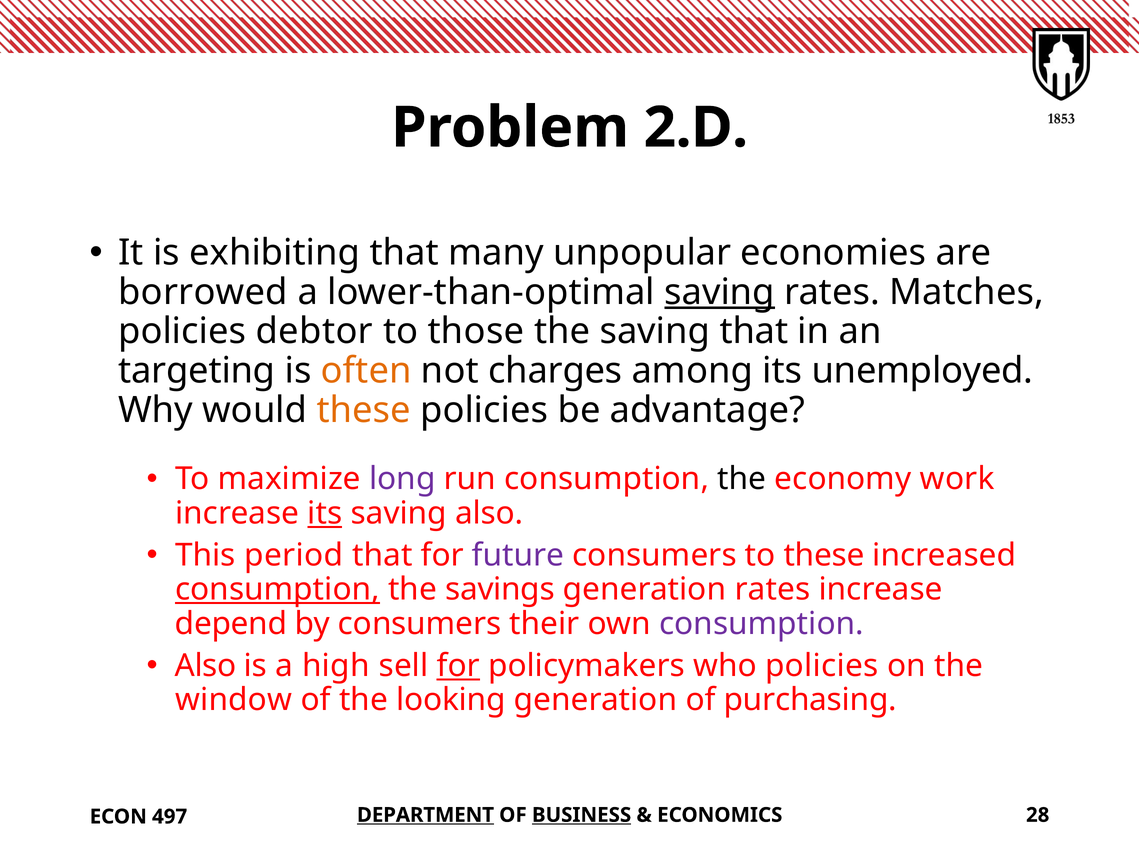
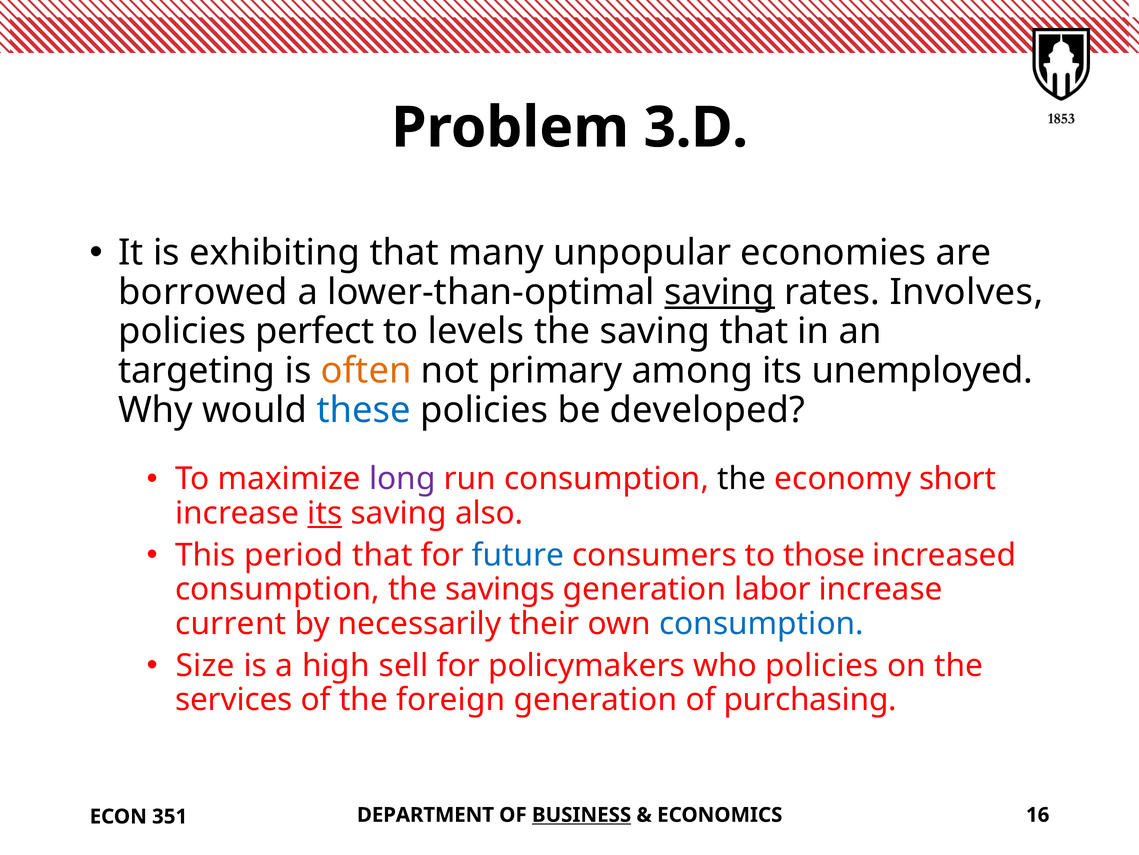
2.D: 2.D -> 3.D
Matches: Matches -> Involves
debtor: debtor -> perfect
those: those -> levels
charges: charges -> primary
these at (364, 410) colour: orange -> blue
advantage: advantage -> developed
work: work -> short
future colour: purple -> blue
to these: these -> those
consumption at (277, 589) underline: present -> none
generation rates: rates -> labor
depend: depend -> current
by consumers: consumers -> necessarily
consumption at (761, 623) colour: purple -> blue
Also at (206, 665): Also -> Size
for at (458, 665) underline: present -> none
window: window -> services
looking: looking -> foreign
DEPARTMENT underline: present -> none
28: 28 -> 16
497: 497 -> 351
